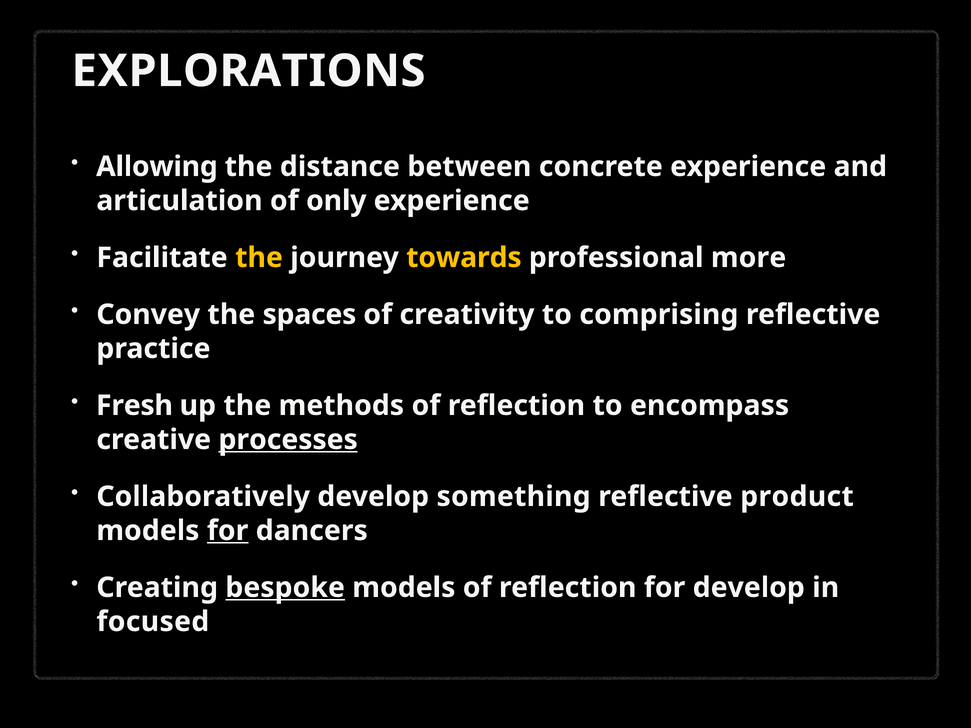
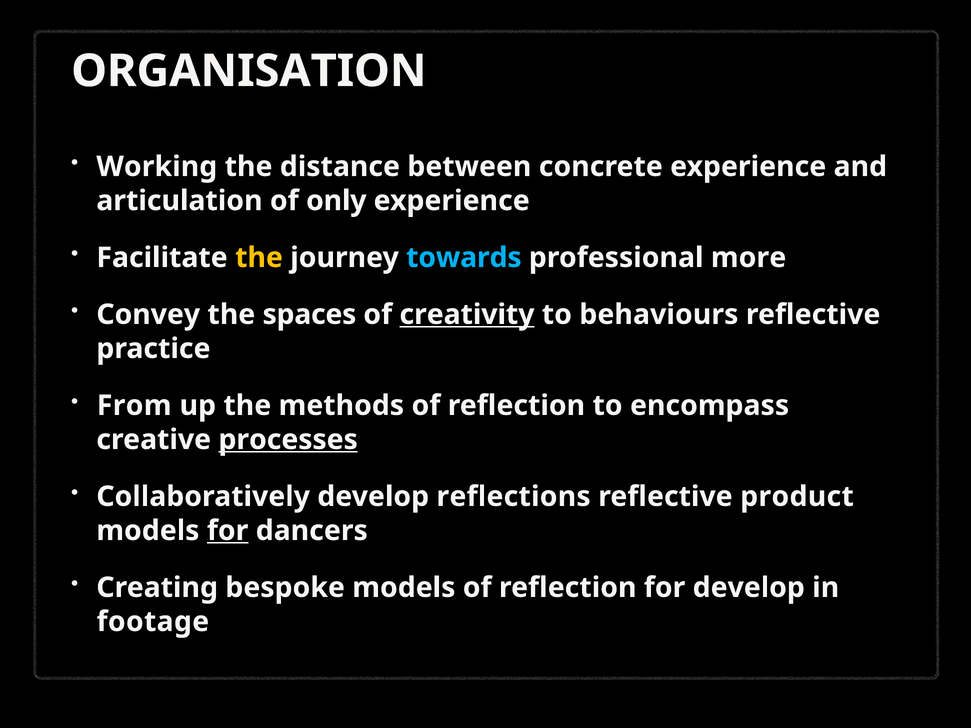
EXPLORATIONS: EXPLORATIONS -> ORGANISATION
Allowing: Allowing -> Working
towards colour: yellow -> light blue
creativity underline: none -> present
comprising: comprising -> behaviours
Fresh: Fresh -> From
something: something -> reflections
bespoke underline: present -> none
focused: focused -> footage
